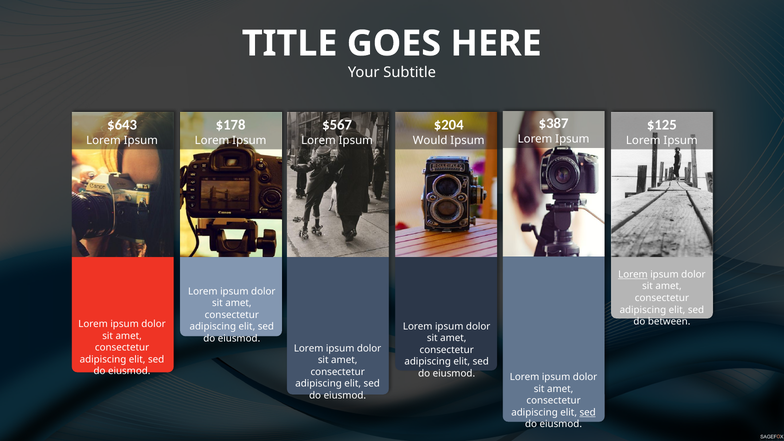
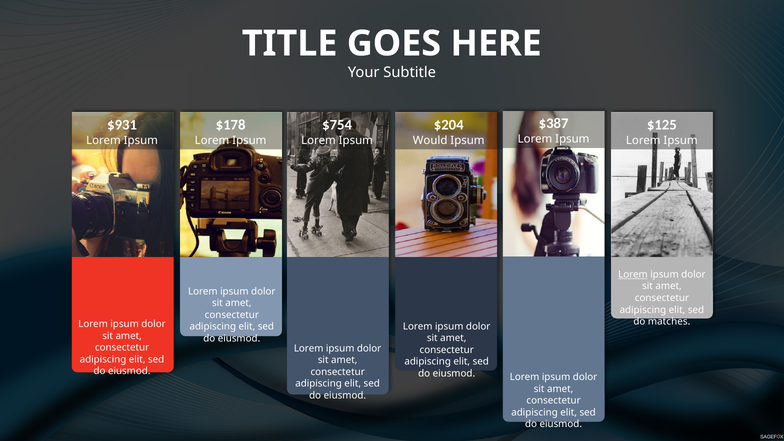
$643: $643 -> $931
$567: $567 -> $754
between: between -> matches
sed at (588, 412) underline: present -> none
